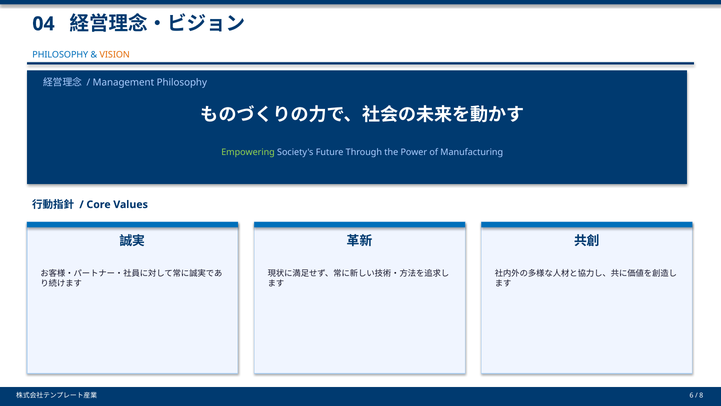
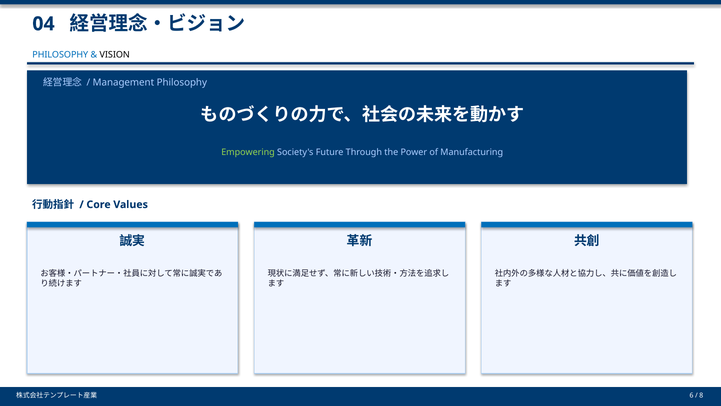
VISION colour: orange -> black
